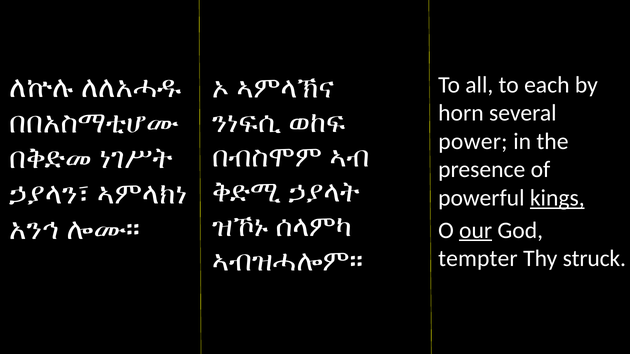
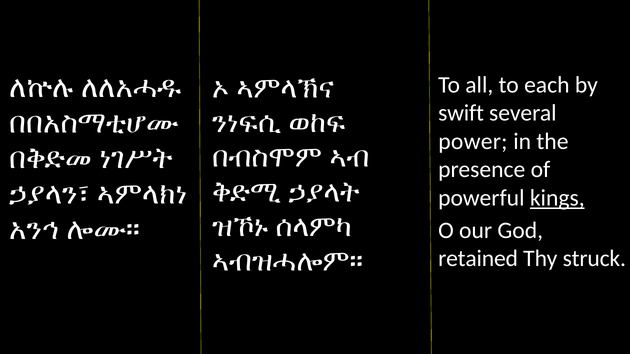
horn: horn -> swift
our underline: present -> none
tempter: tempter -> retained
